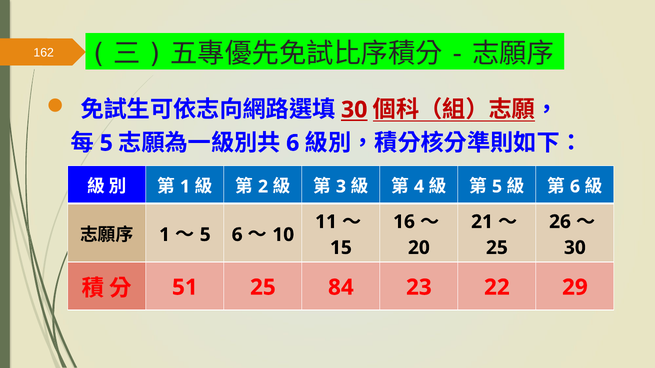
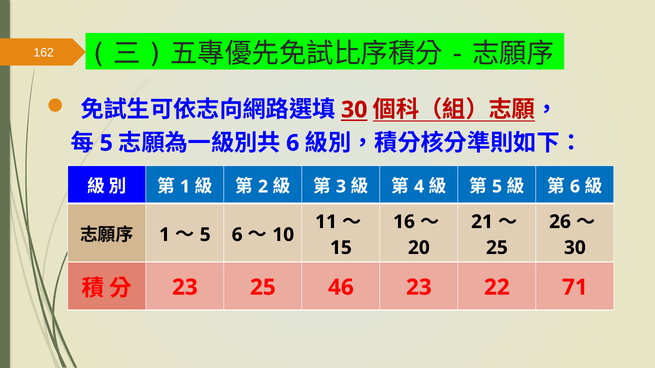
51 at (185, 288): 51 -> 23
84: 84 -> 46
29: 29 -> 71
